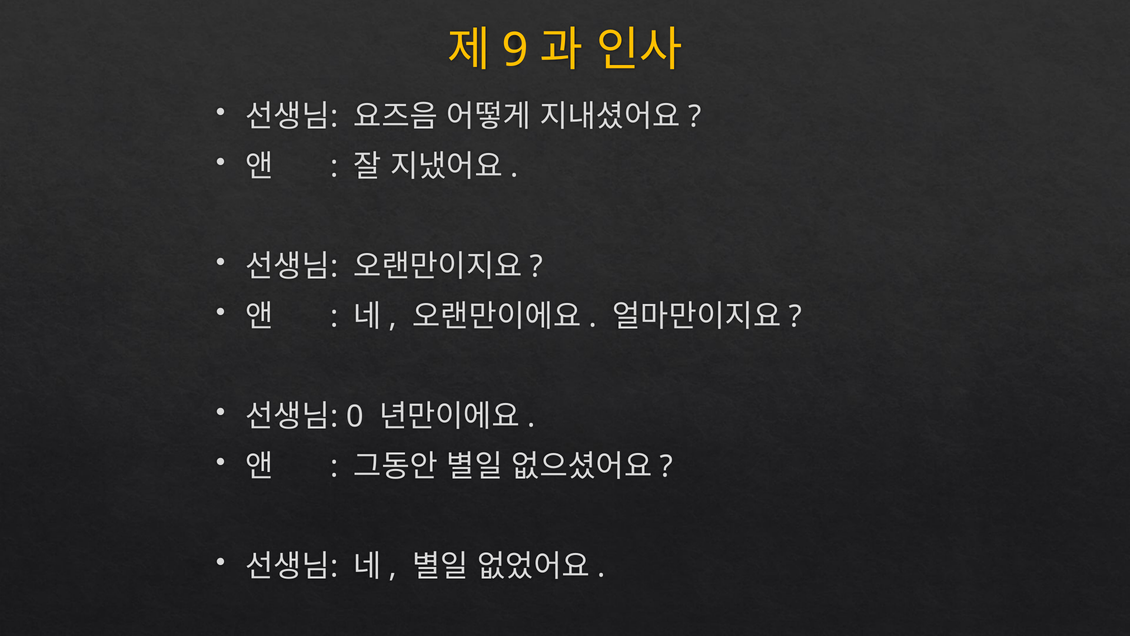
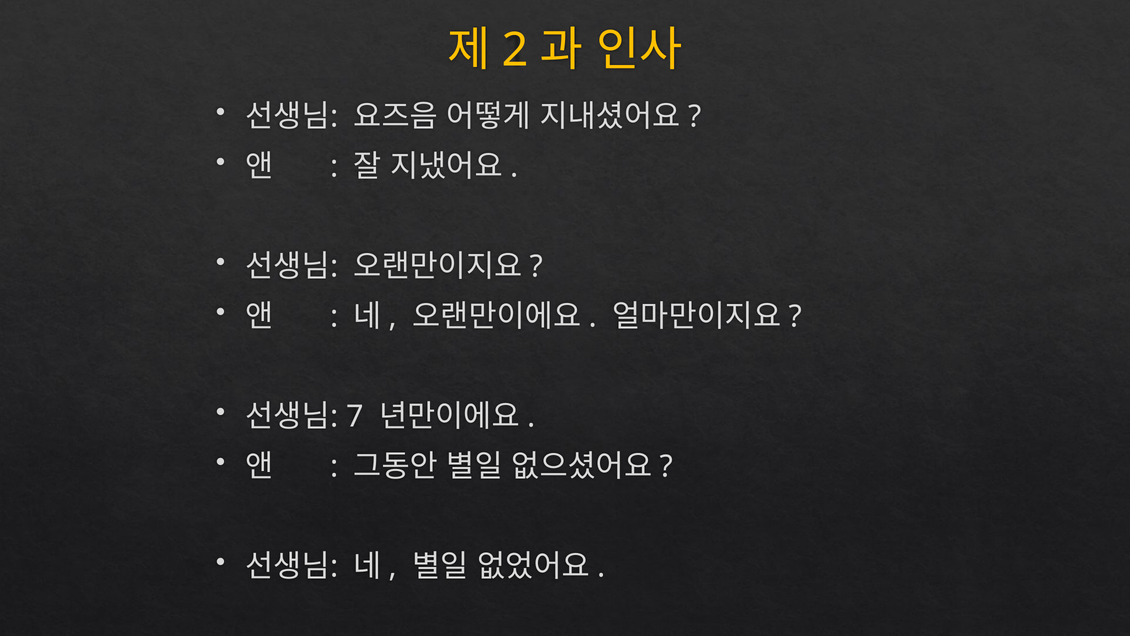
9: 9 -> 2
0: 0 -> 7
